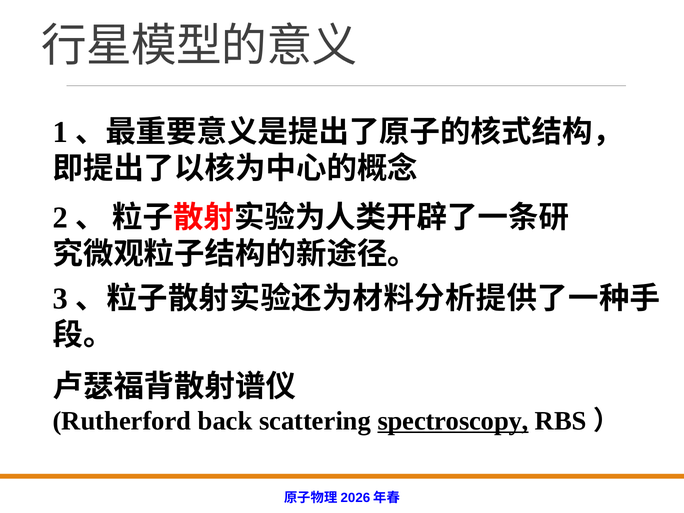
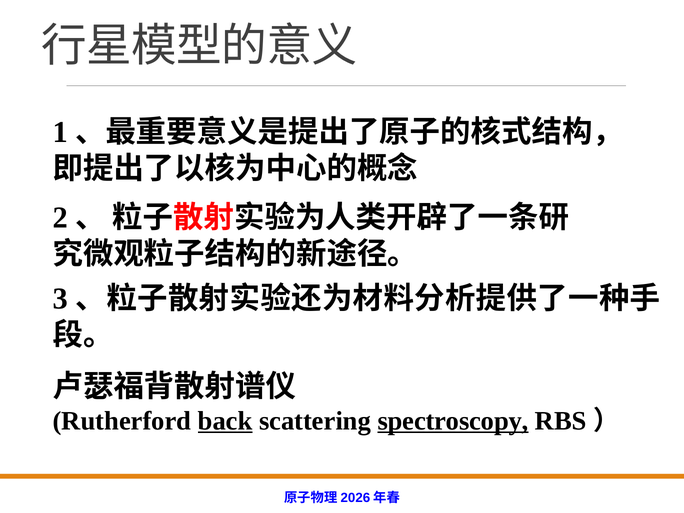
back underline: none -> present
